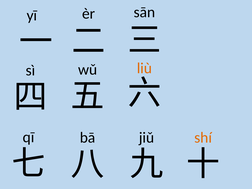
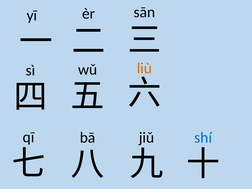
shí colour: orange -> blue
